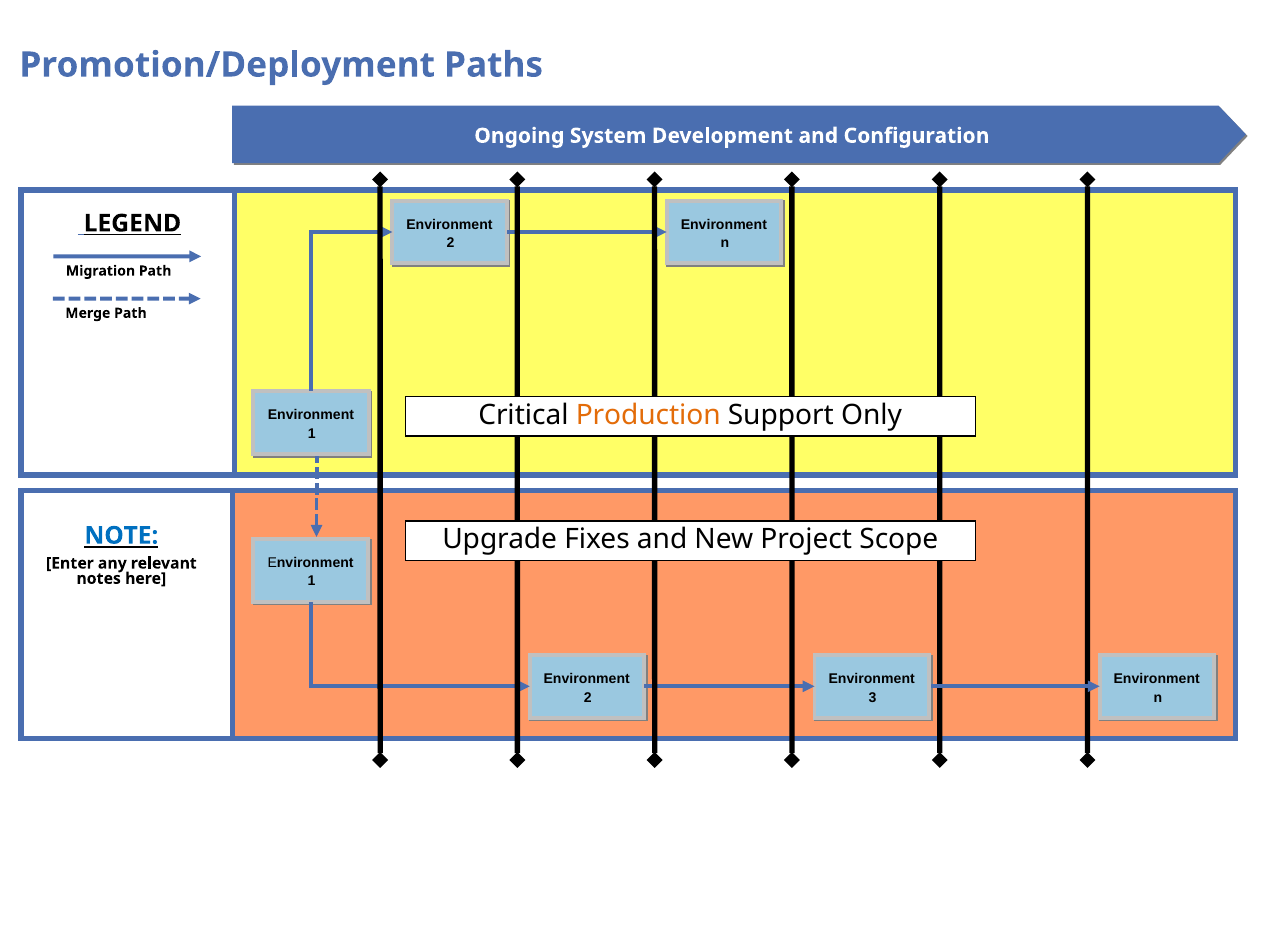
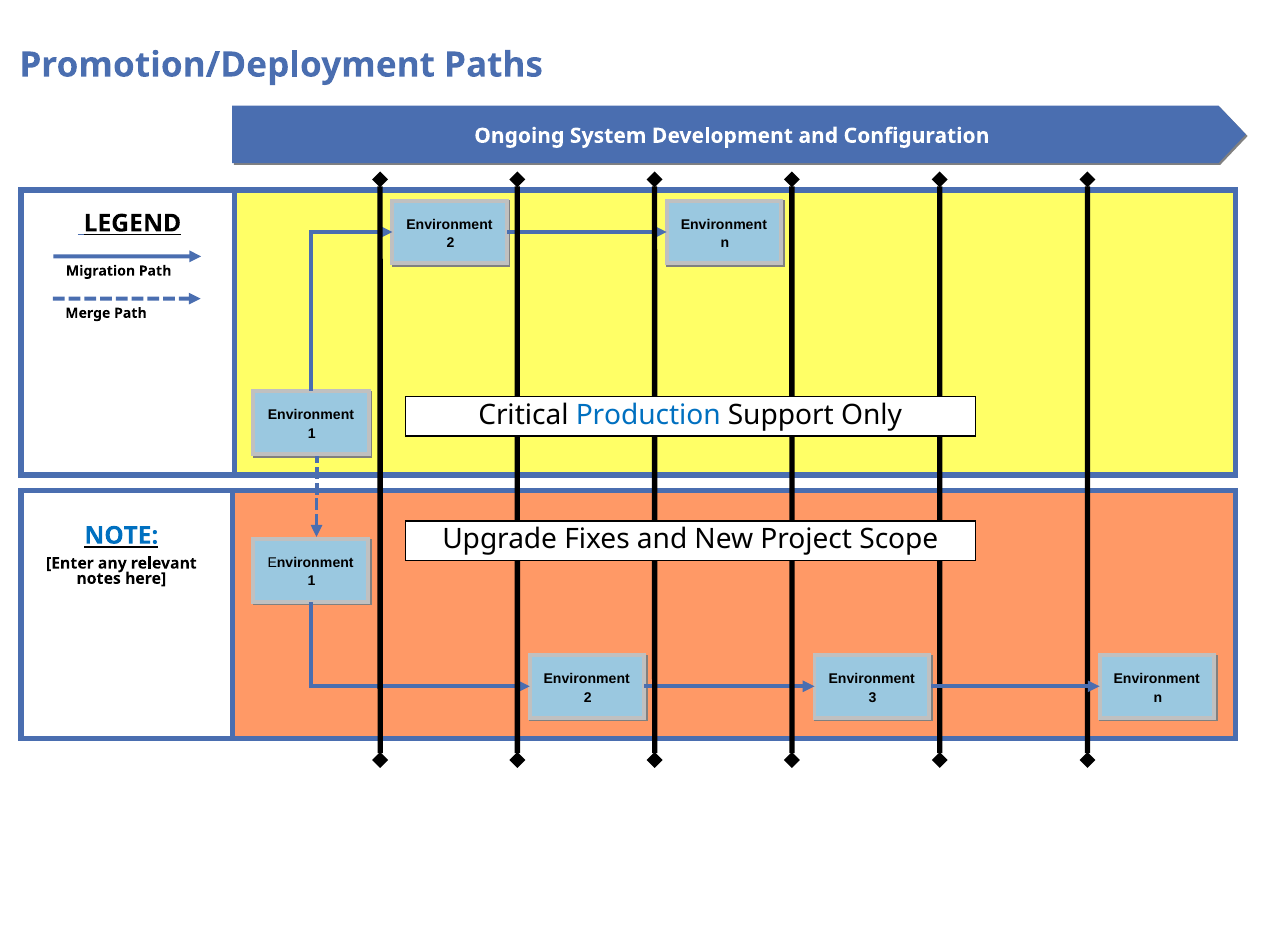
Production colour: orange -> blue
